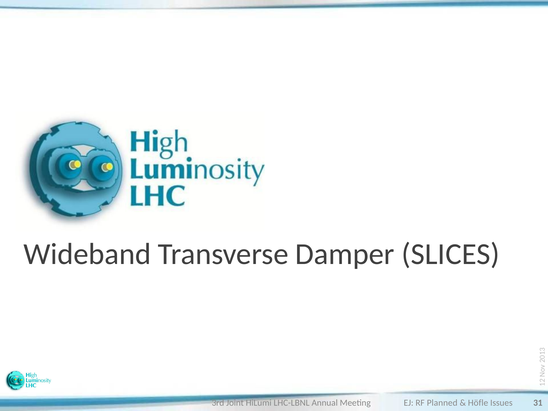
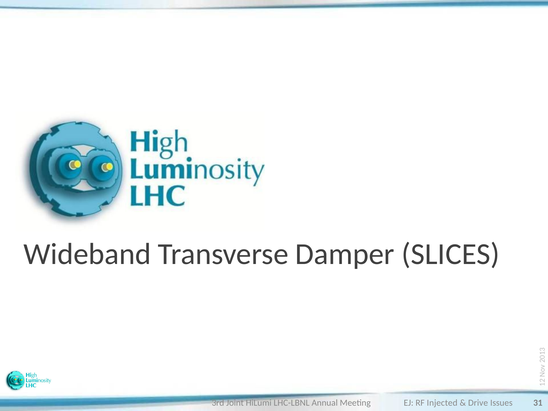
Planned: Planned -> Injected
Höfle: Höfle -> Drive
